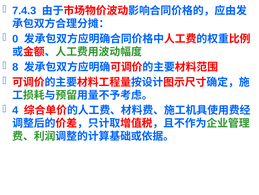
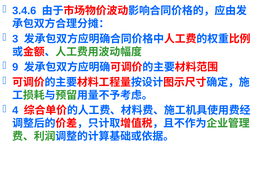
7.4.3: 7.4.3 -> 3.4.6
0: 0 -> 3
8: 8 -> 9
